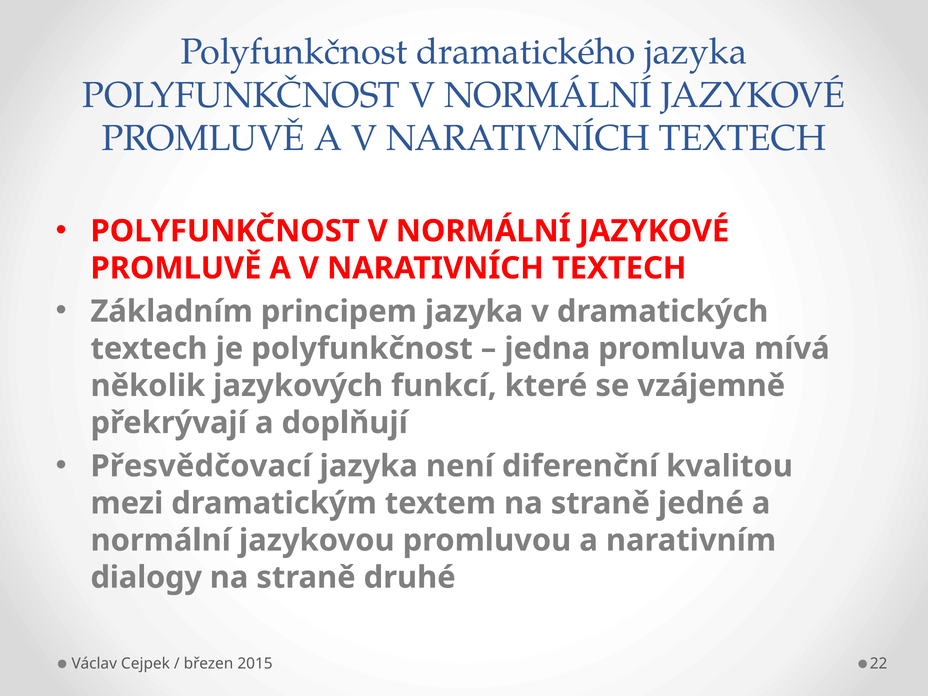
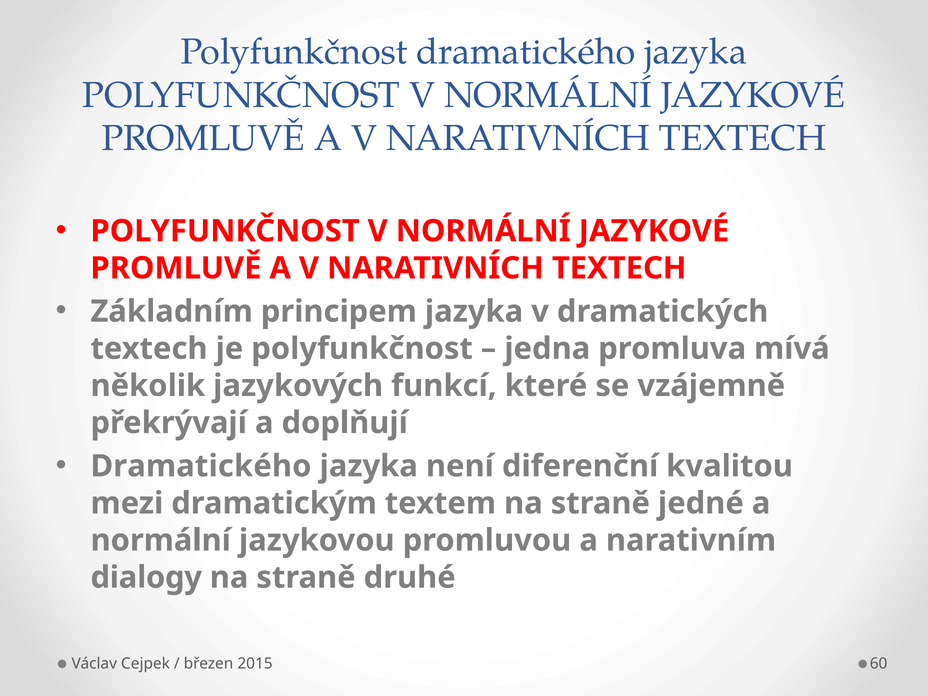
Přesvědčovací at (201, 466): Přesvědčovací -> Dramatického
22: 22 -> 60
